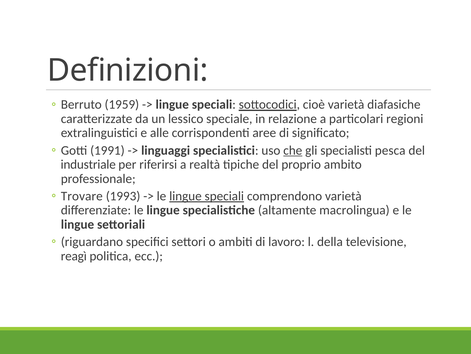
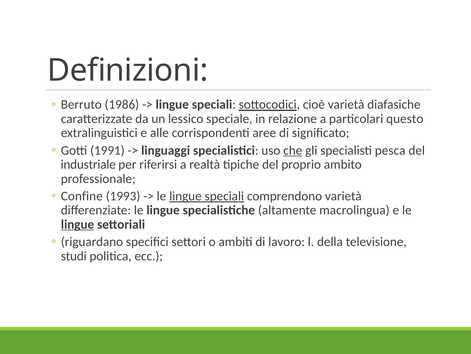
1959: 1959 -> 1986
regioni: regioni -> questo
Trovare: Trovare -> Confine
lingue at (78, 224) underline: none -> present
reagì: reagì -> studi
